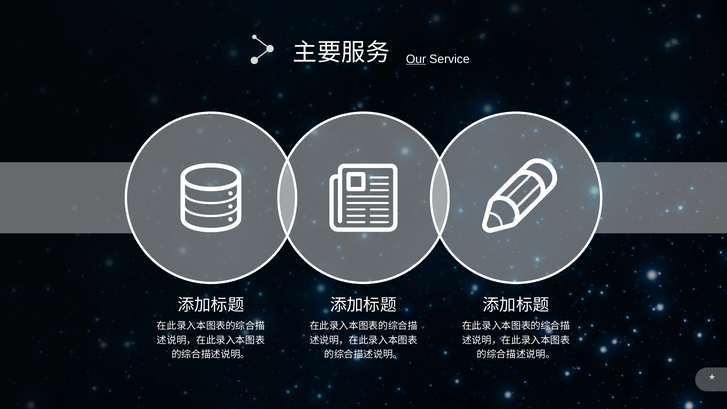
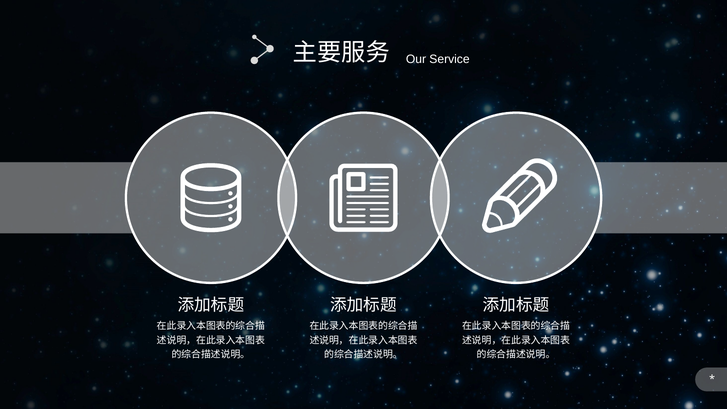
Our underline: present -> none
